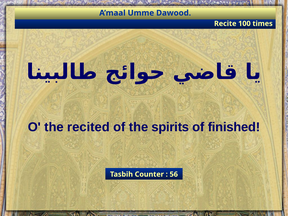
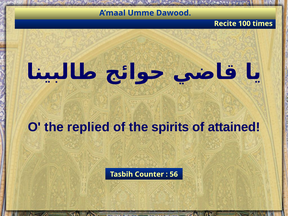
recited: recited -> replied
finished: finished -> attained
